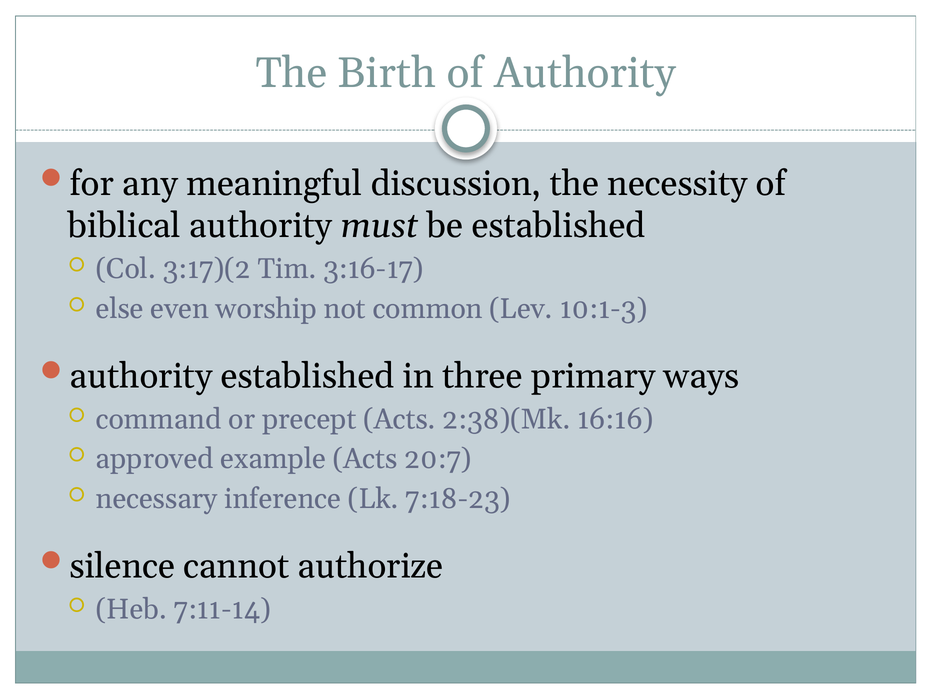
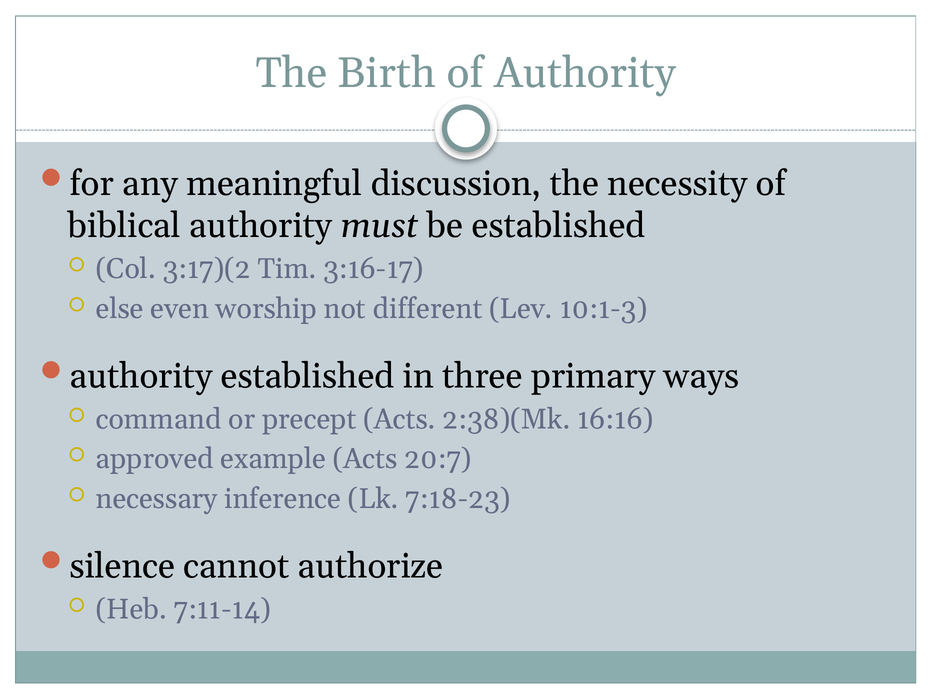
common: common -> different
